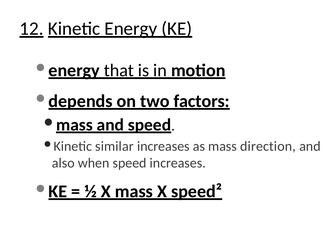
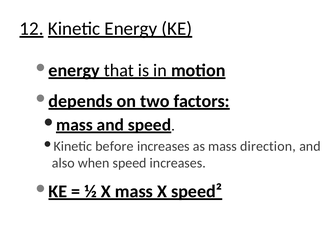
similar: similar -> before
